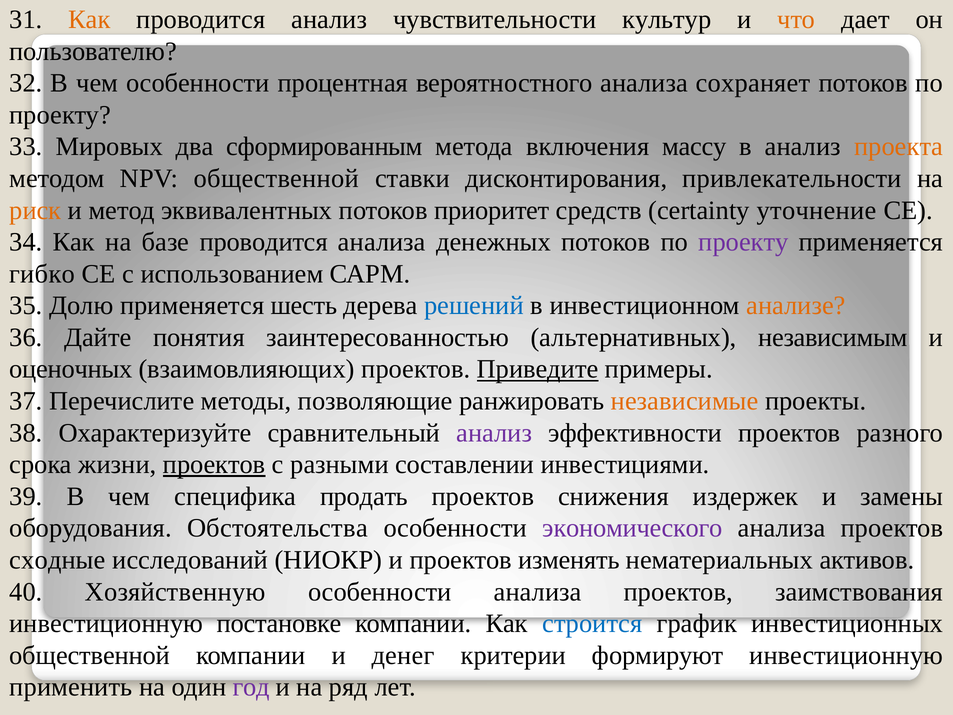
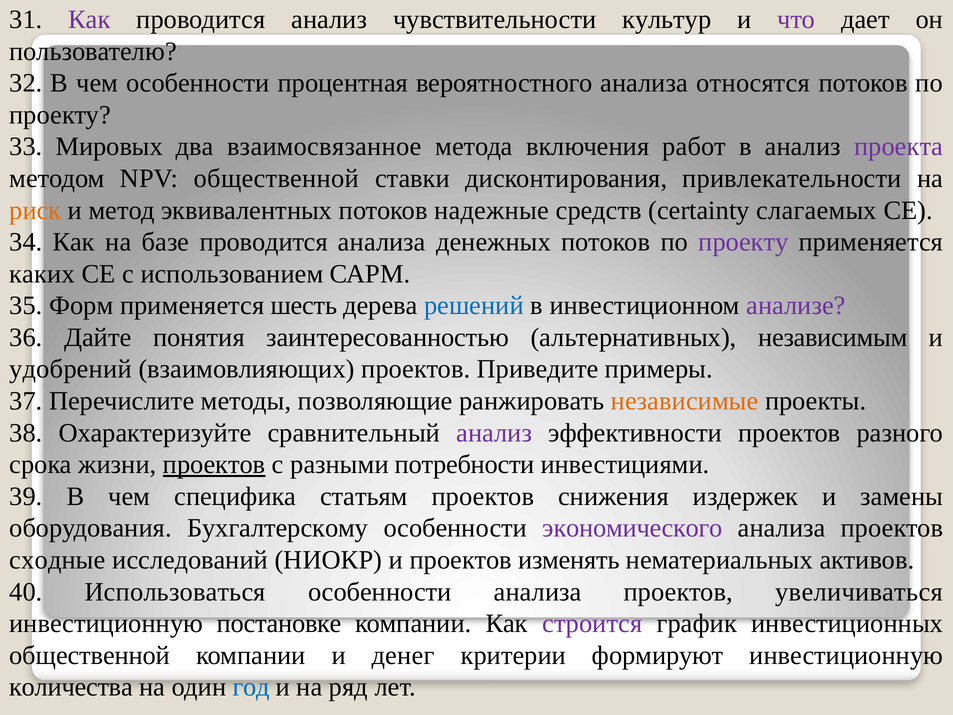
Как at (89, 20) colour: orange -> purple
что colour: orange -> purple
сохраняет: сохраняет -> относятся
сформированным: сформированным -> взаимосвязанное
массу: массу -> работ
проекта colour: orange -> purple
приоритет: приоритет -> надежные
уточнение: уточнение -> слагаемых
гибко: гибко -> каких
Долю: Долю -> Форм
анализе colour: orange -> purple
оценочных: оценочных -> удобрений
Приведите underline: present -> none
составлении: составлении -> потребности
продать: продать -> статьям
Обстоятельства: Обстоятельства -> Бухгалтерскому
Хозяйственную: Хозяйственную -> Использоваться
заимствования: заимствования -> увеличиваться
строится colour: blue -> purple
применить: применить -> количества
год colour: purple -> blue
